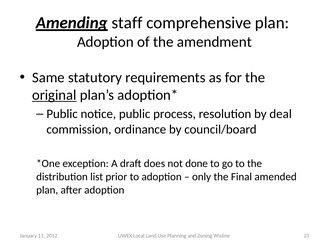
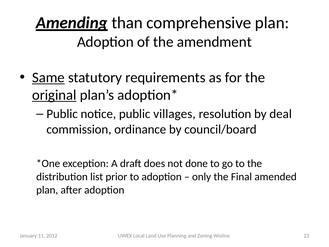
staff: staff -> than
Same underline: none -> present
process: process -> villages
